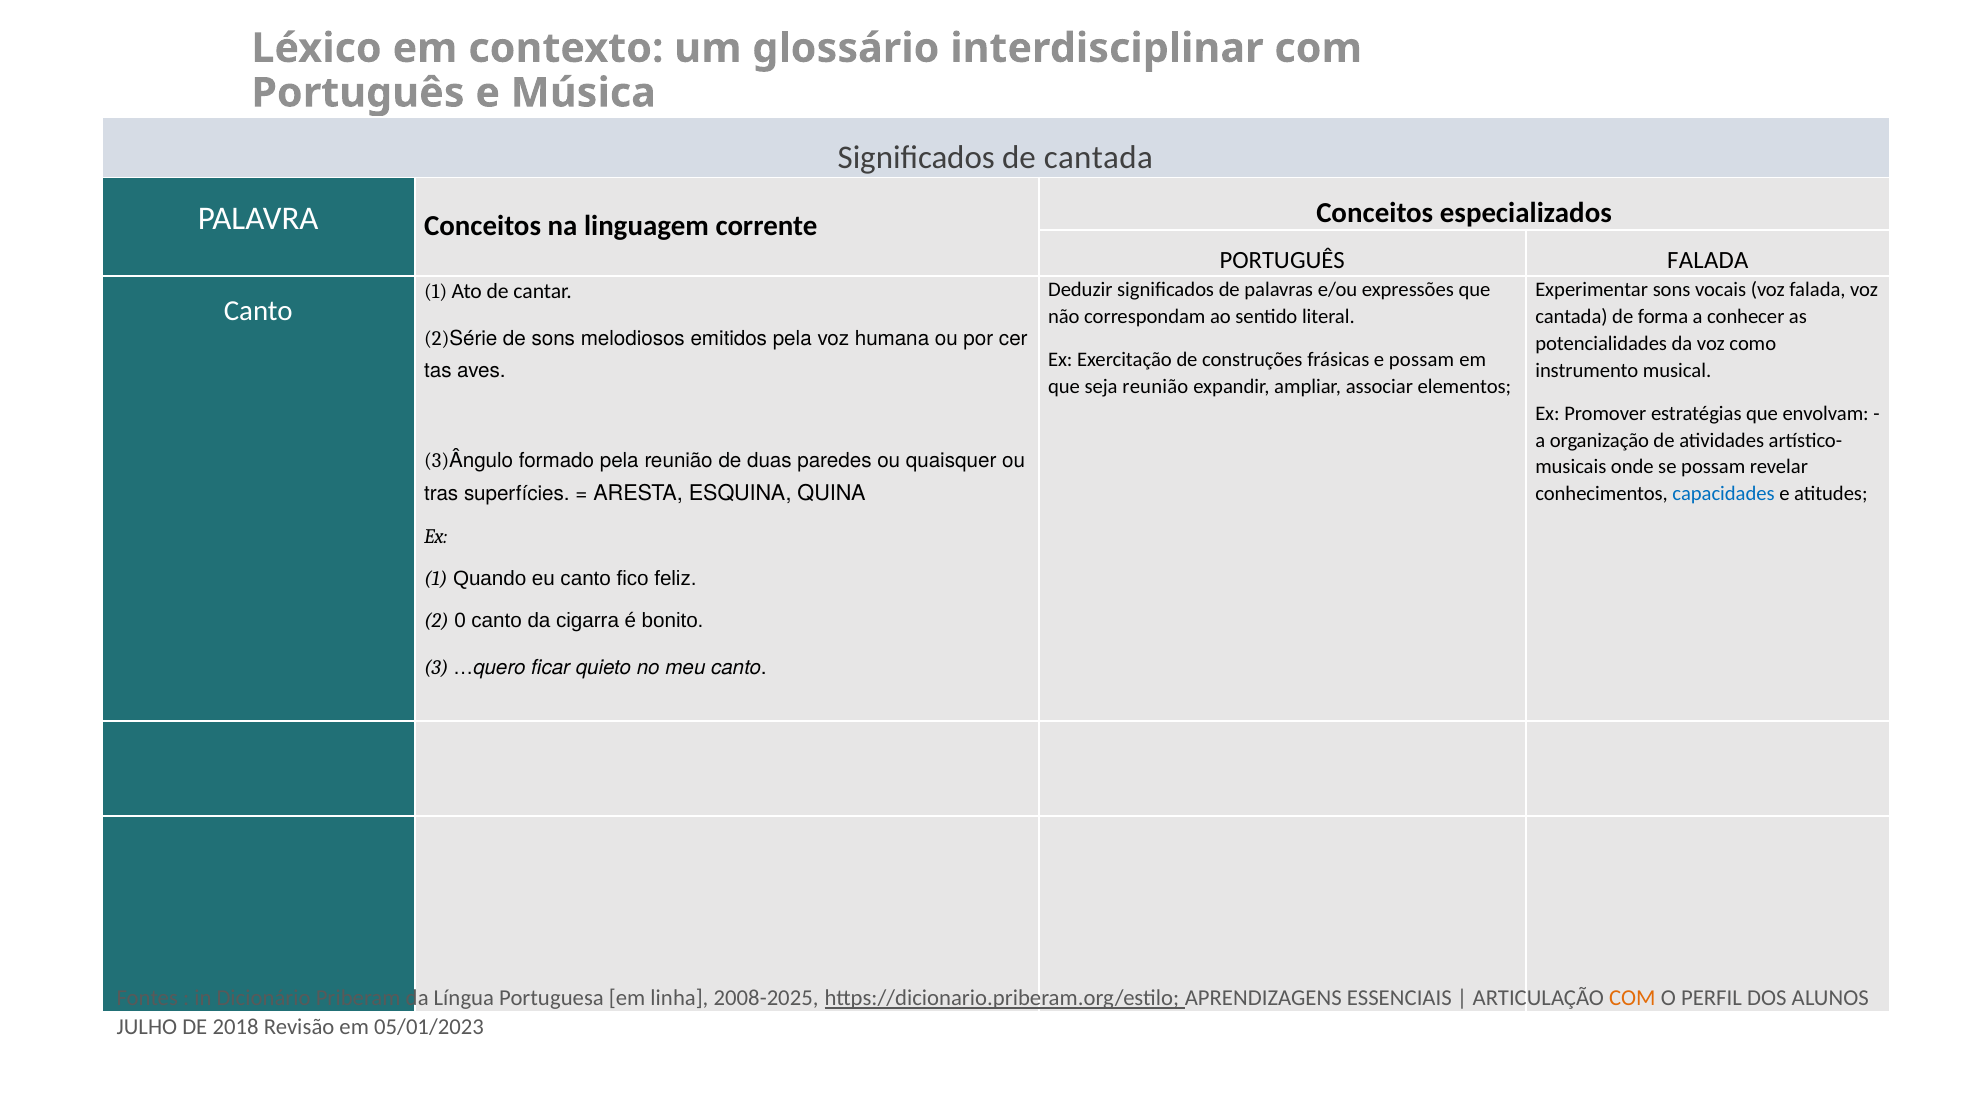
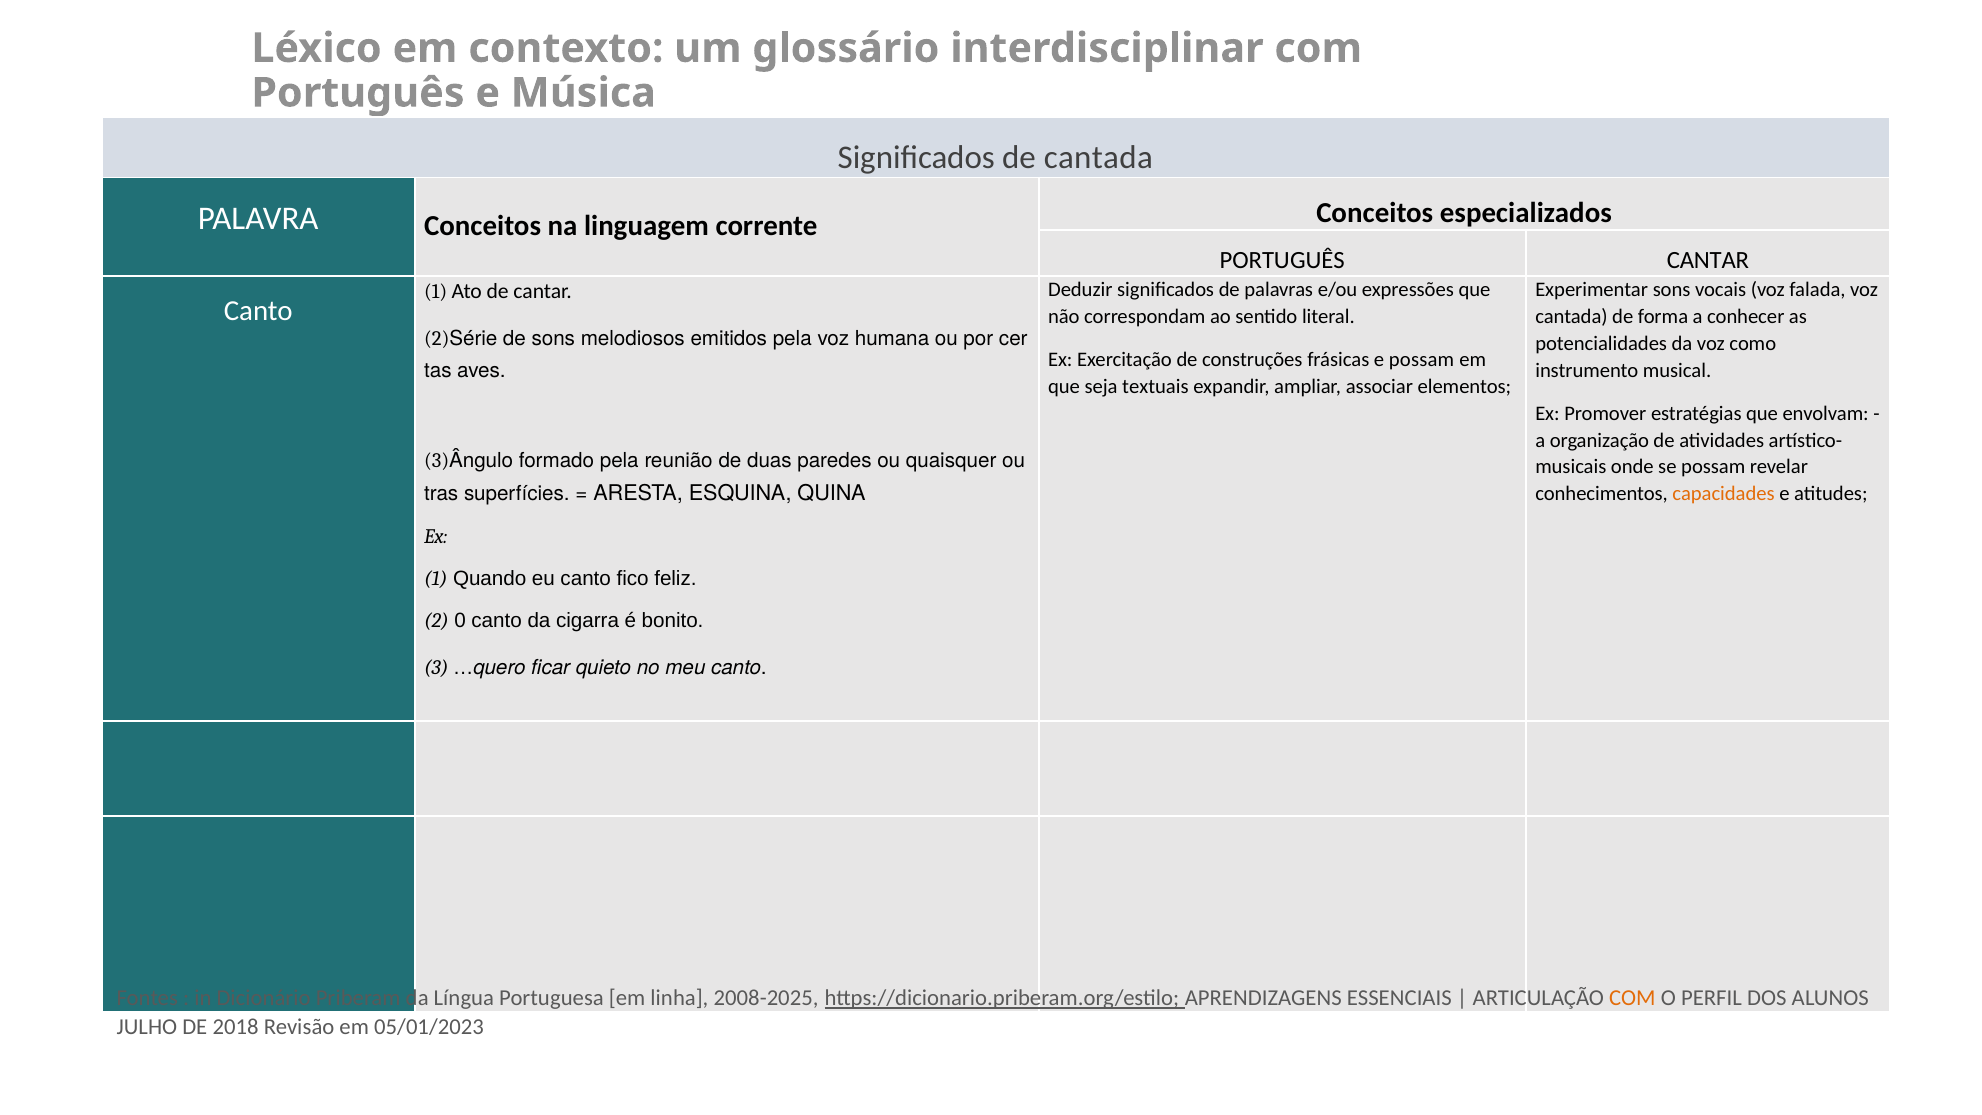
PORTUGUÊS FALADA: FALADA -> CANTAR
seja reunião: reunião -> textuais
capacidades colour: blue -> orange
